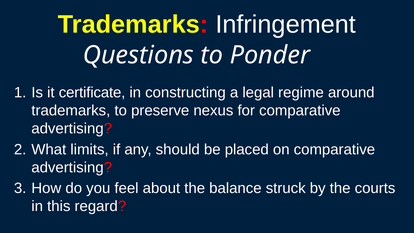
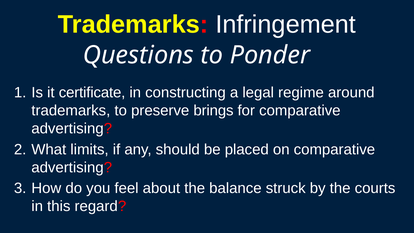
nexus: nexus -> brings
